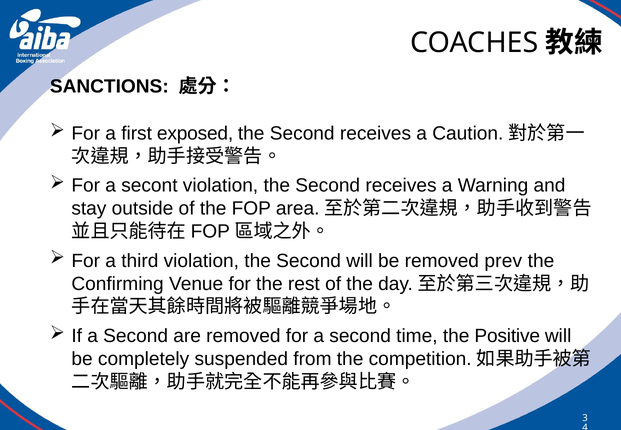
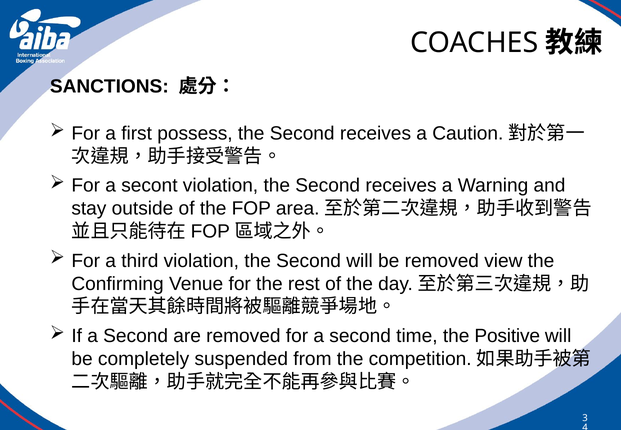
exposed: exposed -> possess
prev: prev -> view
